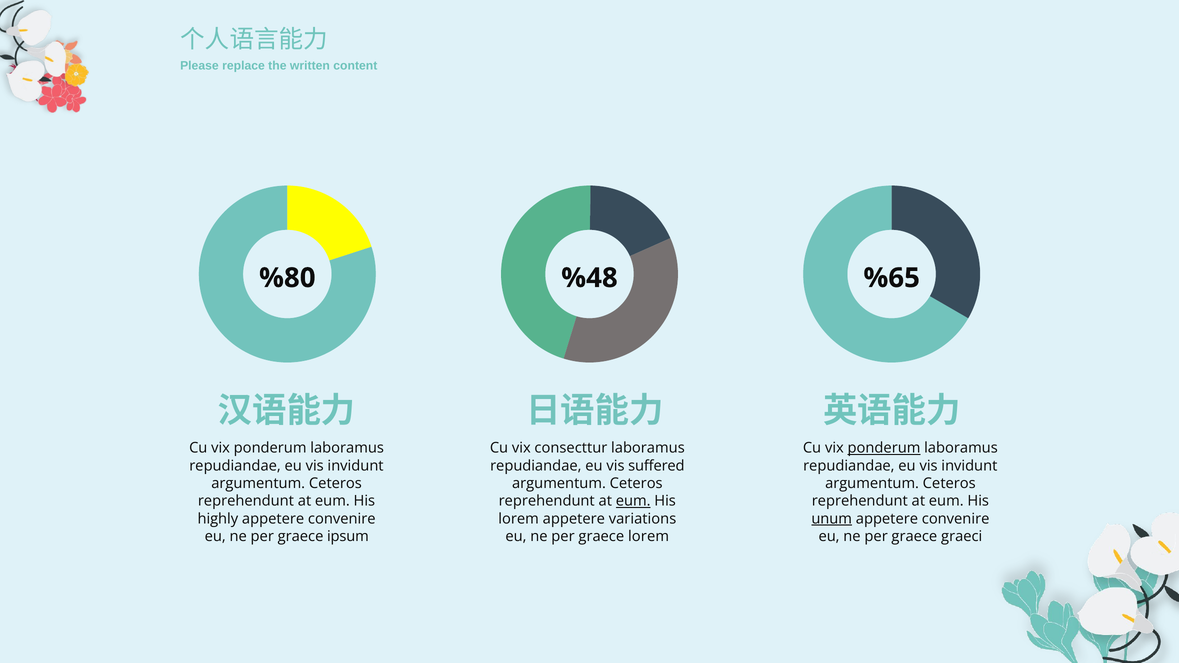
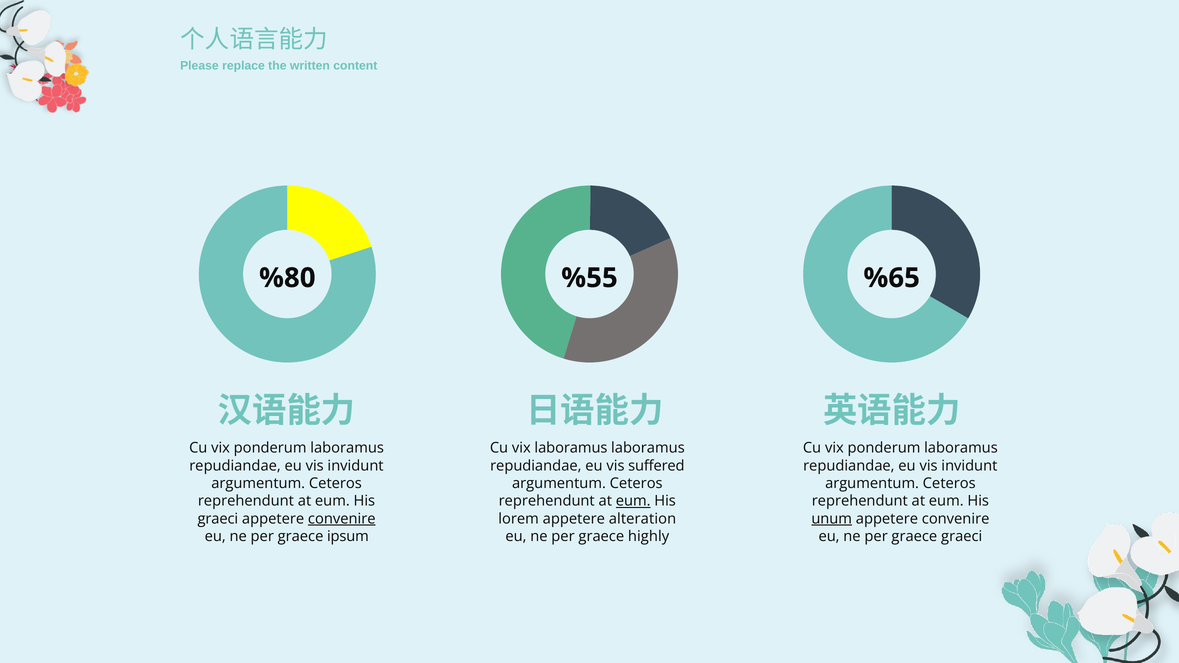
%48: %48 -> %55
vix consecttur: consecttur -> laboramus
ponderum at (884, 448) underline: present -> none
highly at (218, 519): highly -> graeci
convenire at (342, 519) underline: none -> present
variations: variations -> alteration
graece lorem: lorem -> highly
